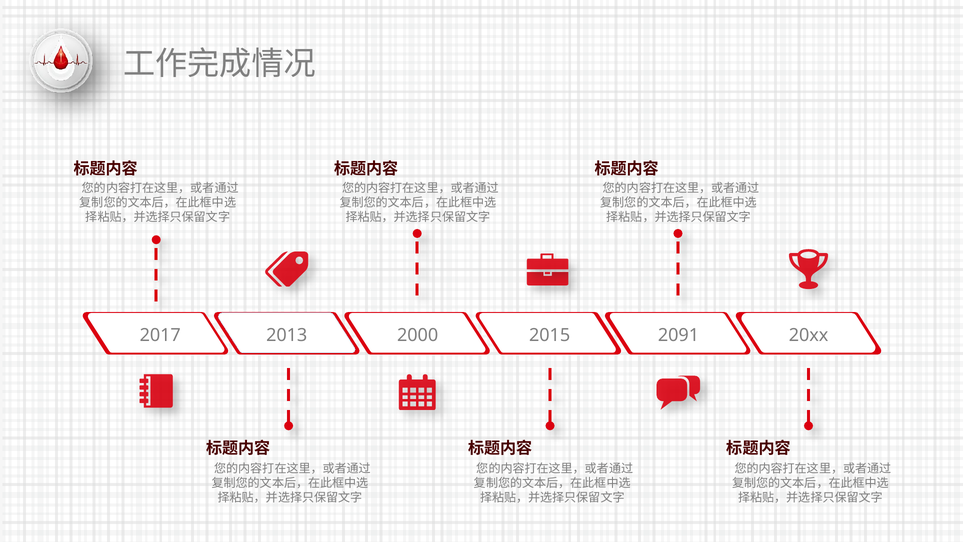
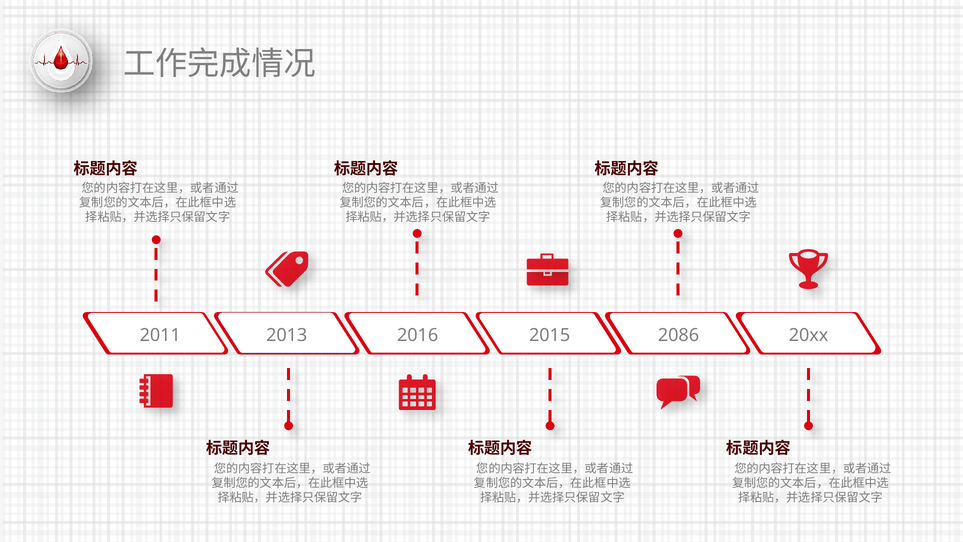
2017: 2017 -> 2011
2000: 2000 -> 2016
2091: 2091 -> 2086
